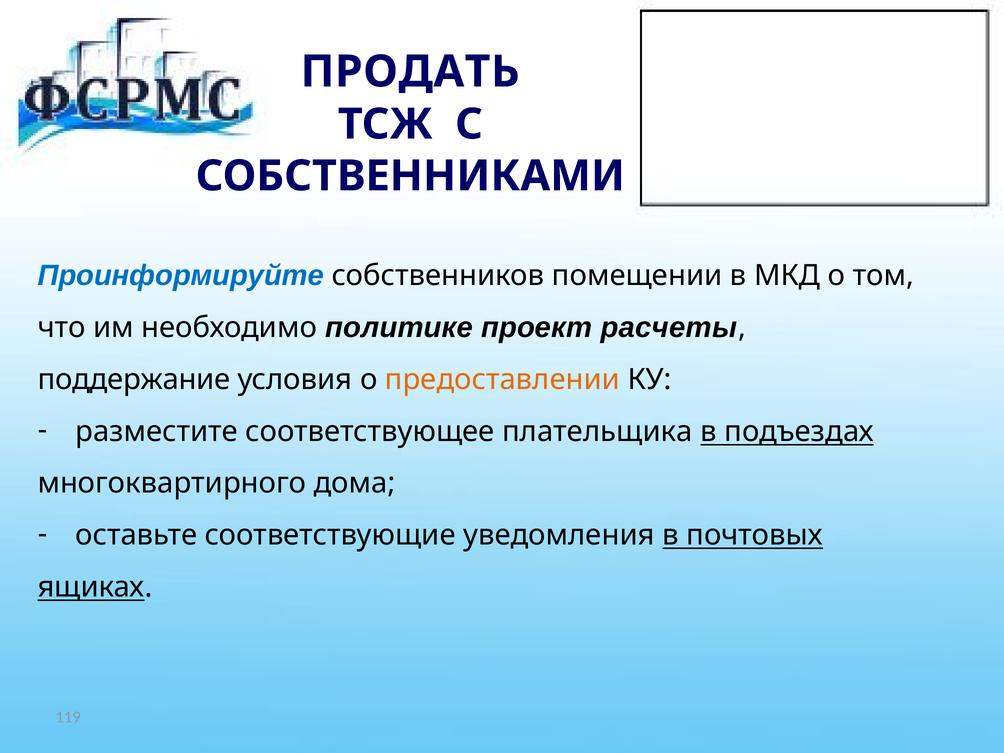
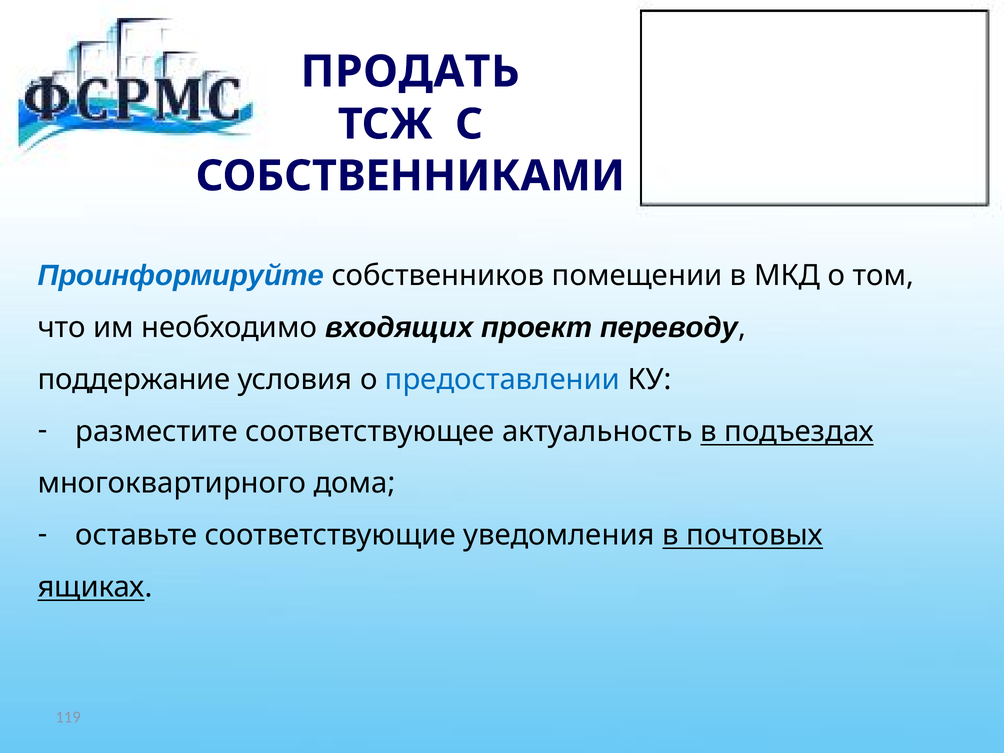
политике: политике -> входящих
расчеты: расчеты -> переводу
предоставлении colour: orange -> blue
плательщика: плательщика -> актуальность
